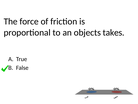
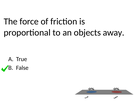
takes: takes -> away
